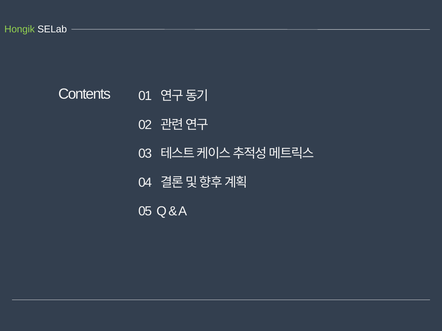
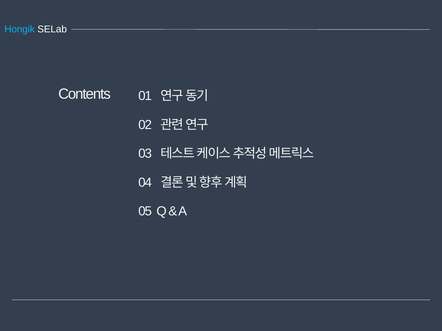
Hongik colour: light green -> light blue
